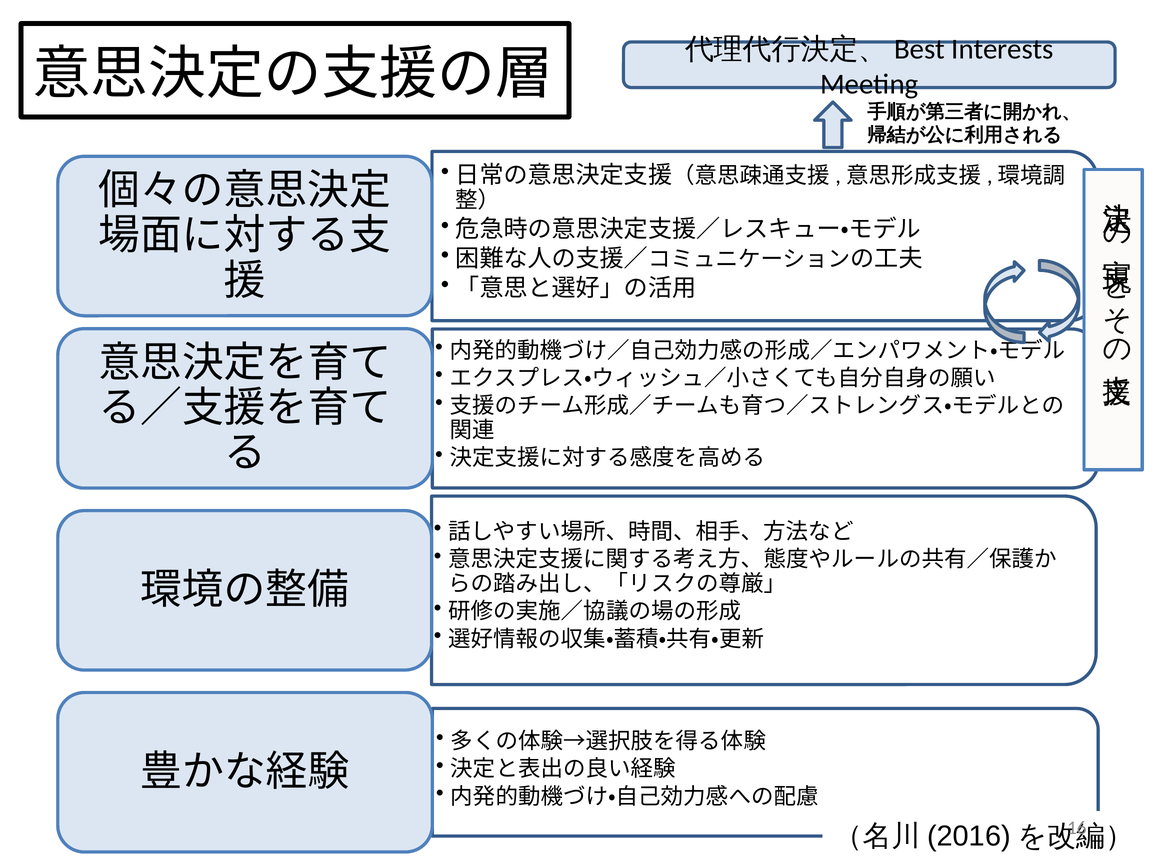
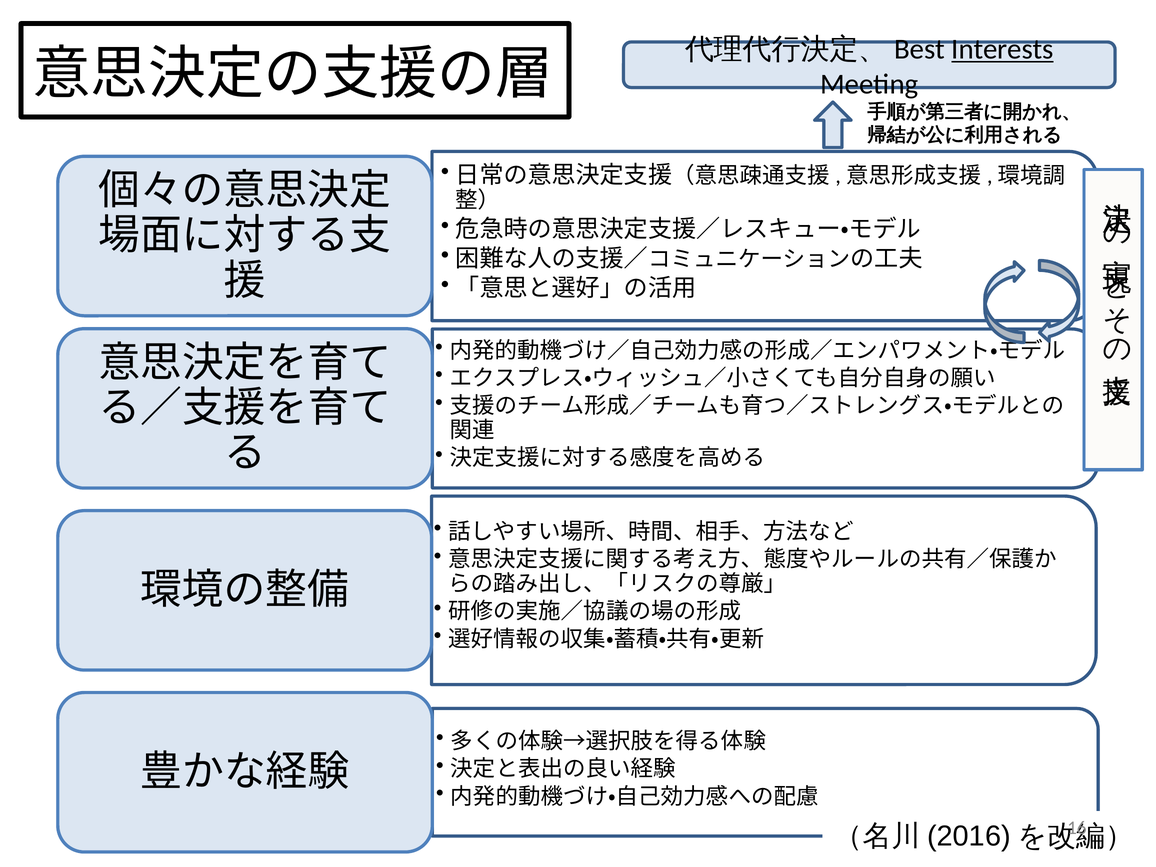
Interests underline: none -> present
